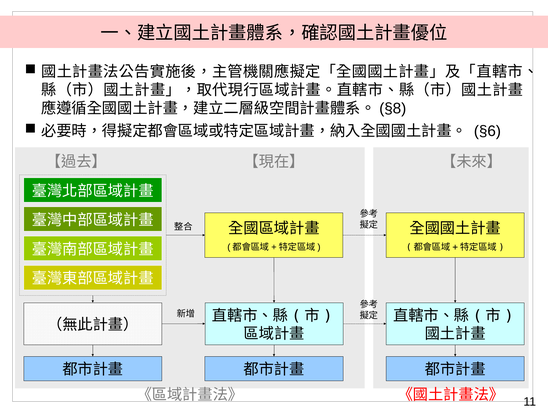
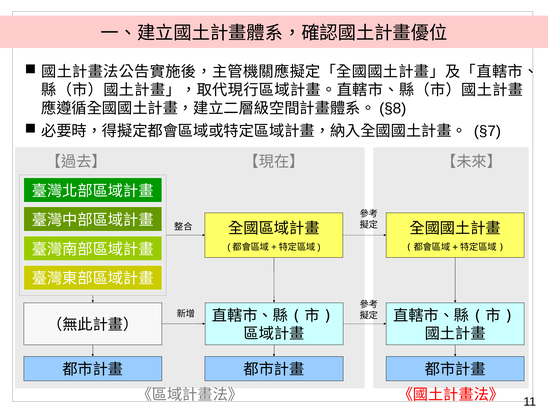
§6: §6 -> §7
